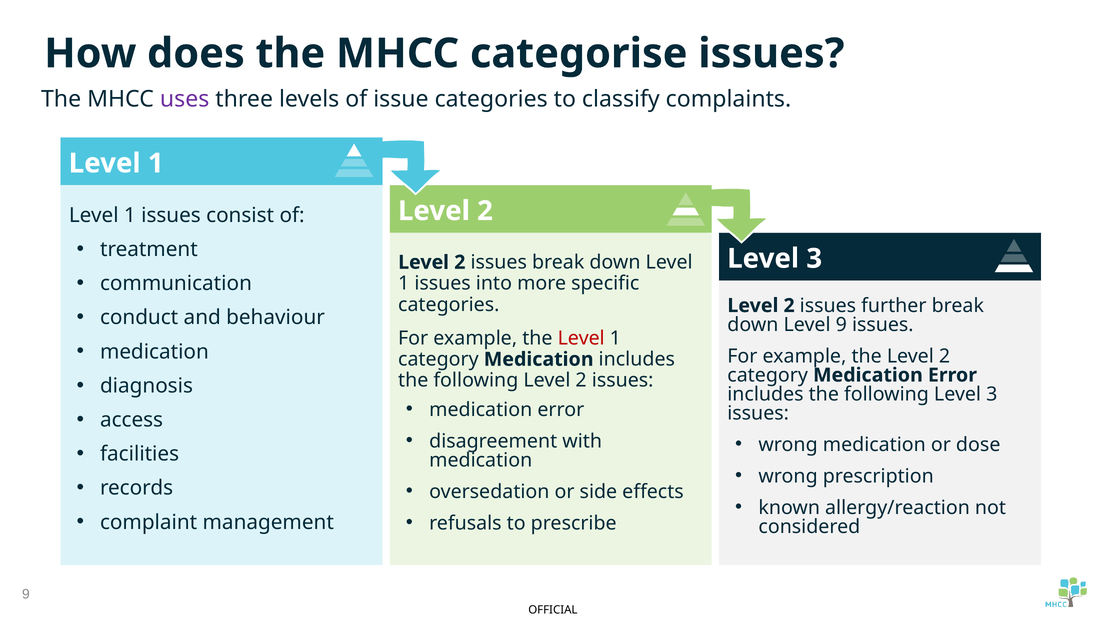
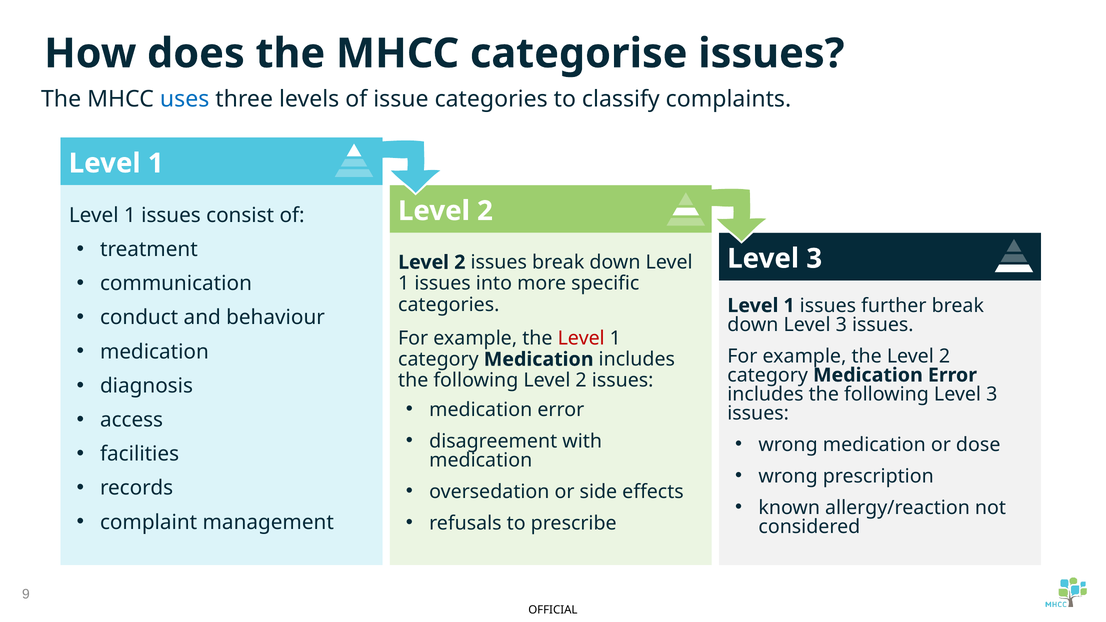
uses colour: purple -> blue
2 at (789, 306): 2 -> 1
down Level 9: 9 -> 3
